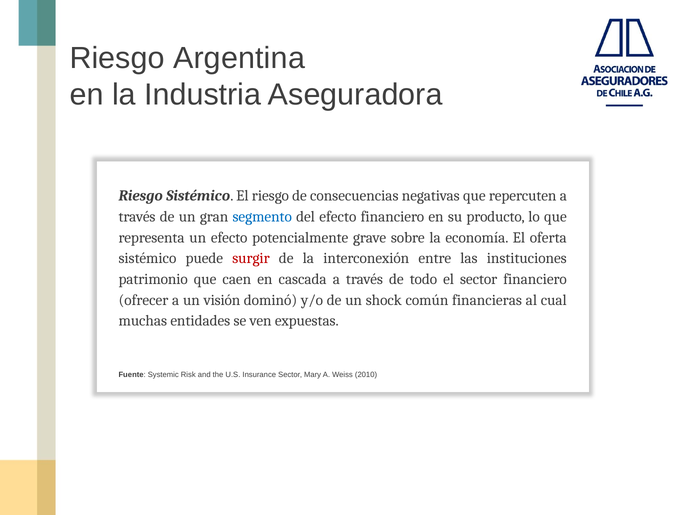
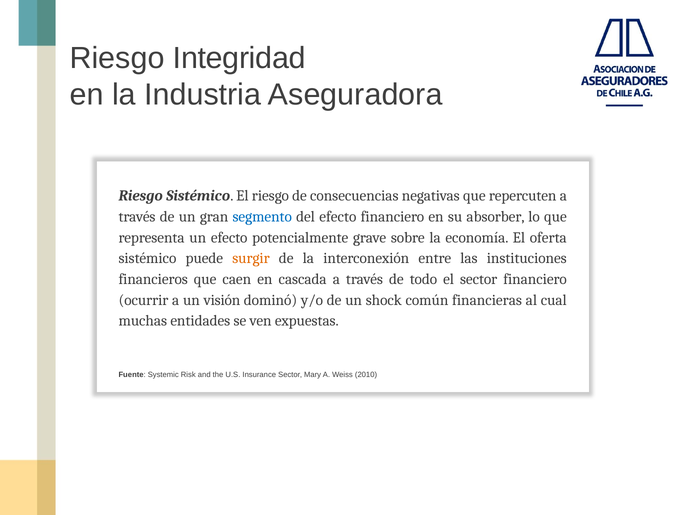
Argentina: Argentina -> Integridad
producto: producto -> absorber
surgir colour: red -> orange
patrimonio: patrimonio -> financieros
ofrecer: ofrecer -> ocurrir
